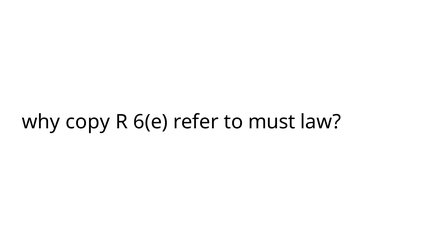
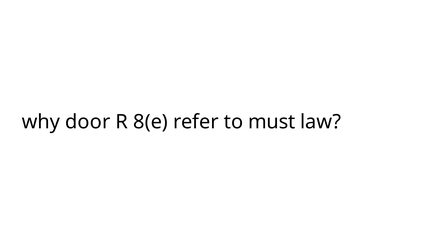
copy: copy -> door
6(e: 6(e -> 8(e
